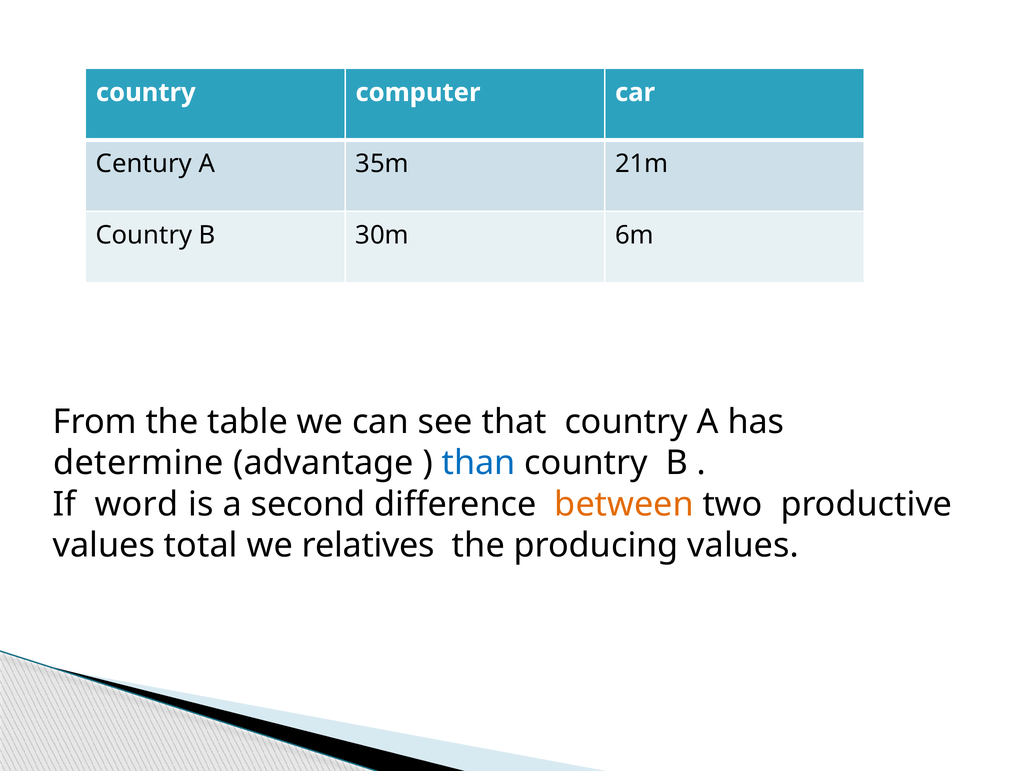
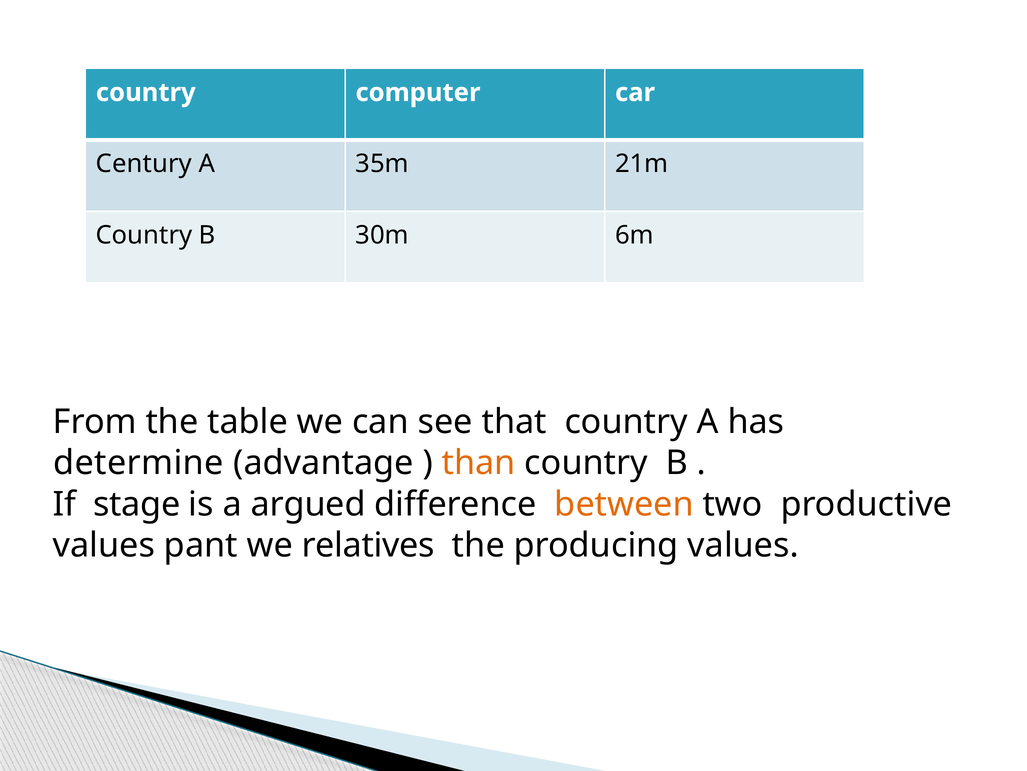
than colour: blue -> orange
word: word -> stage
second: second -> argued
total: total -> pant
